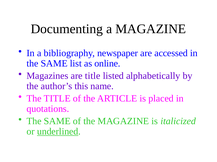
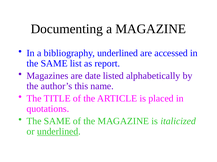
bibliography newspaper: newspaper -> underlined
online: online -> report
are title: title -> date
